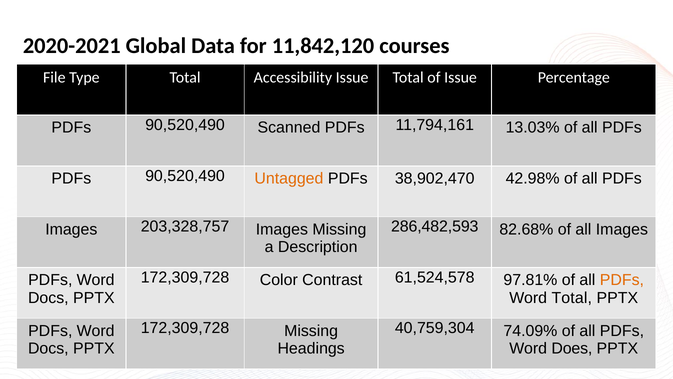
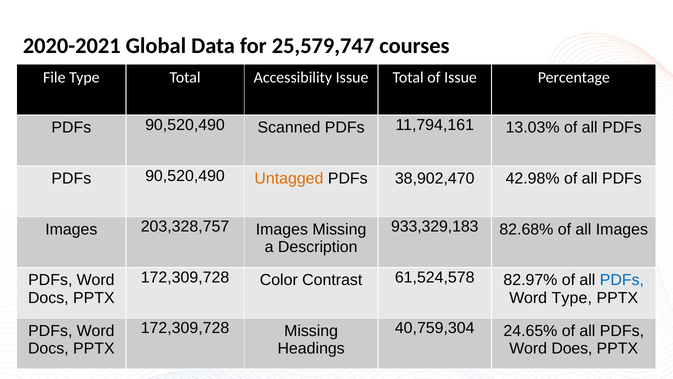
11,842,120: 11,842,120 -> 25,579,747
286,482,593: 286,482,593 -> 933,329,183
97.81%: 97.81% -> 82.97%
PDFs at (622, 280) colour: orange -> blue
Word Total: Total -> Type
74.09%: 74.09% -> 24.65%
